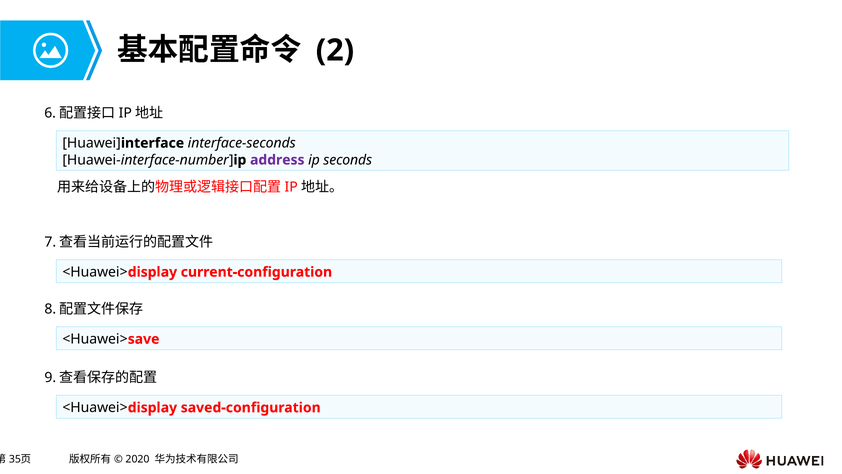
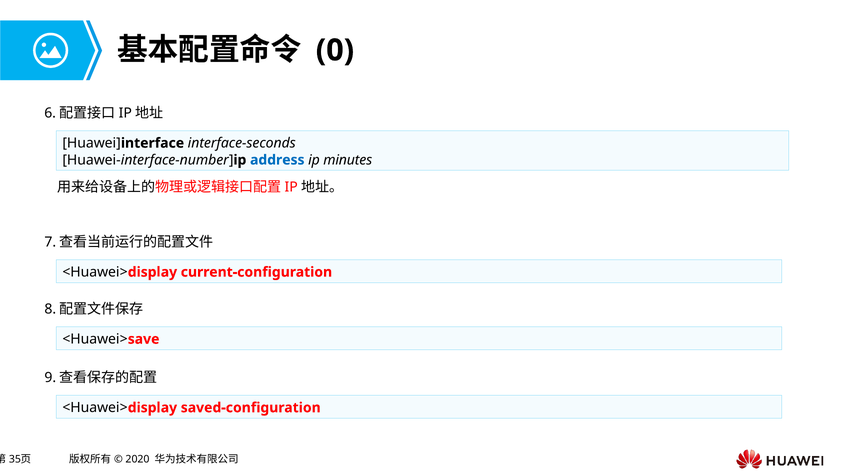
2: 2 -> 0
address colour: purple -> blue
seconds: seconds -> minutes
